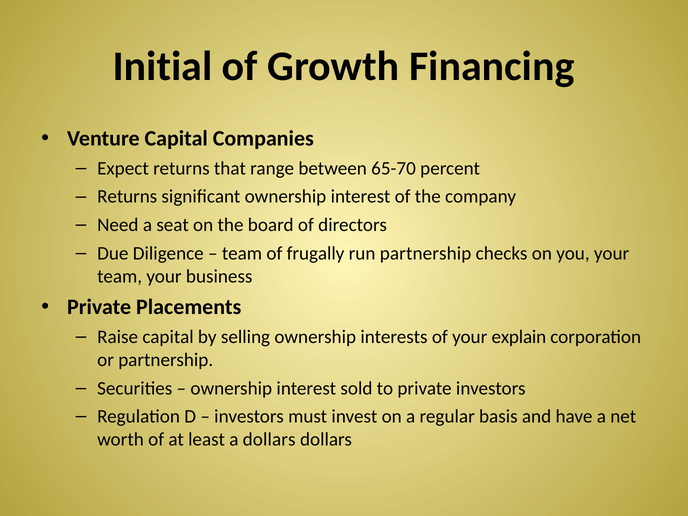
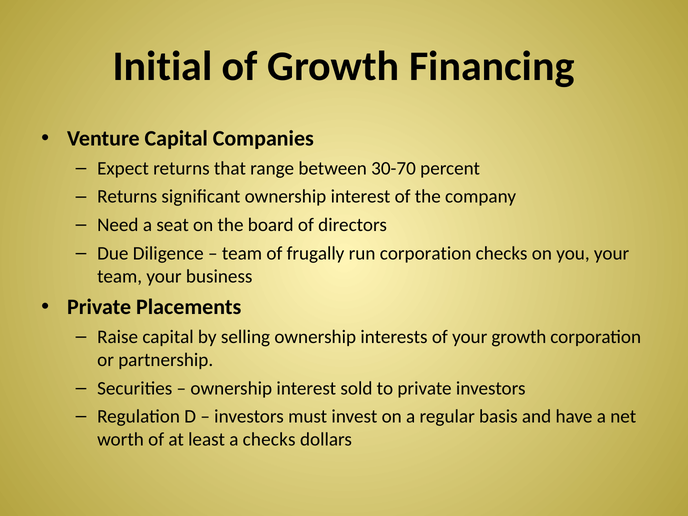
65-70: 65-70 -> 30-70
run partnership: partnership -> corporation
your explain: explain -> growth
a dollars: dollars -> checks
